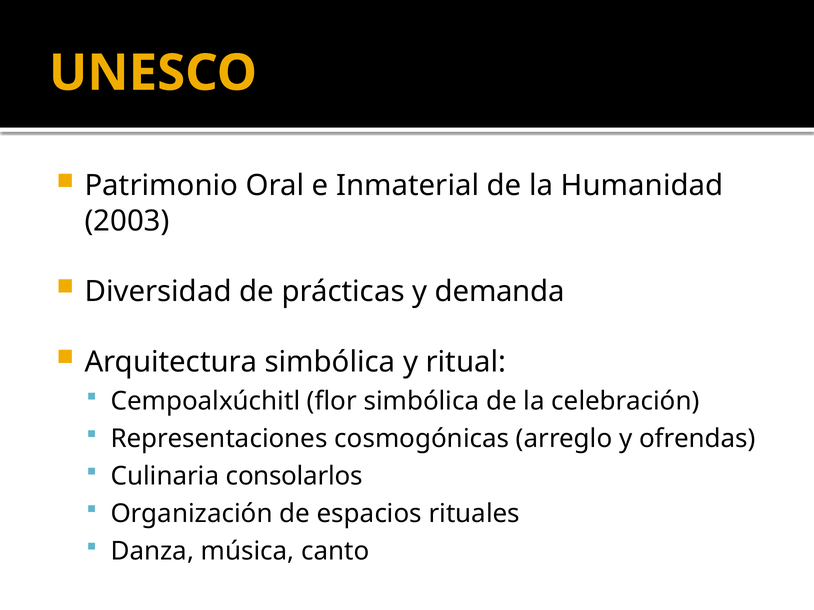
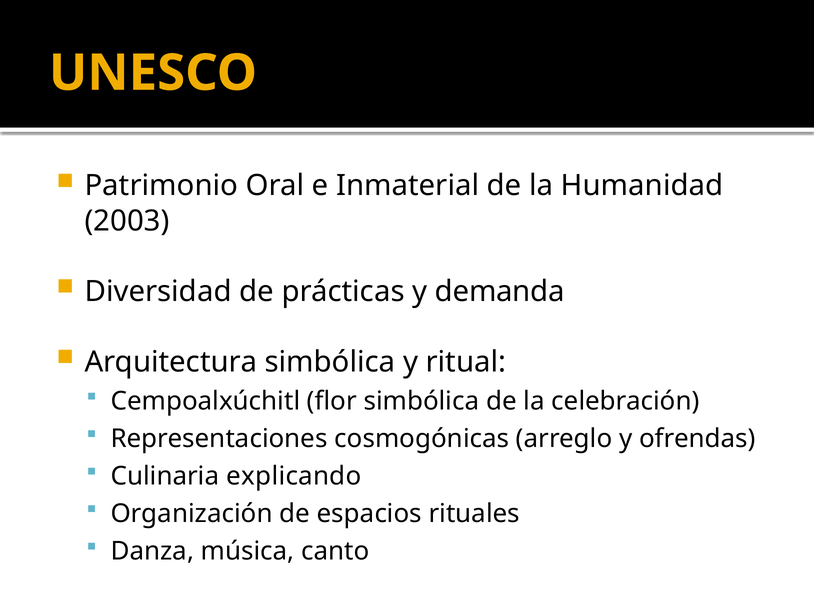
consolarlos: consolarlos -> explicando
